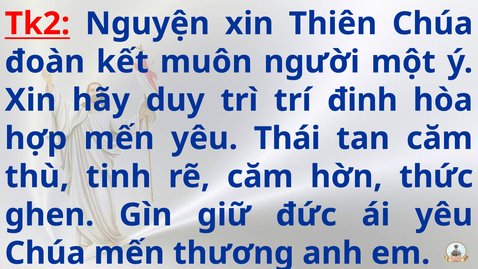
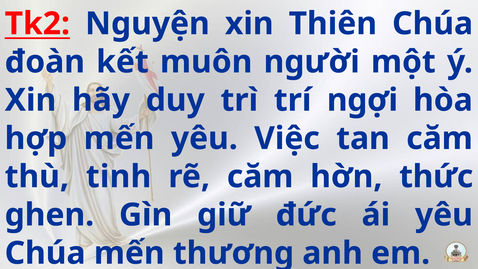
đinh: đinh -> ngợi
Thái: Thái -> Việc
